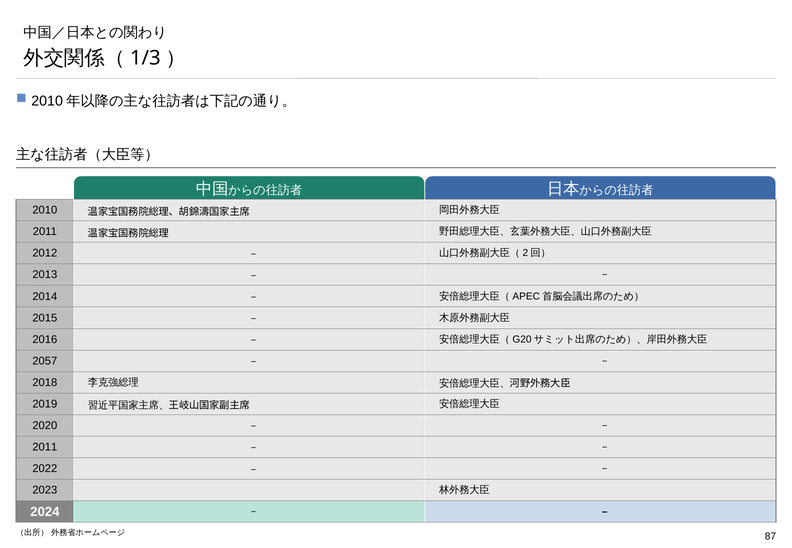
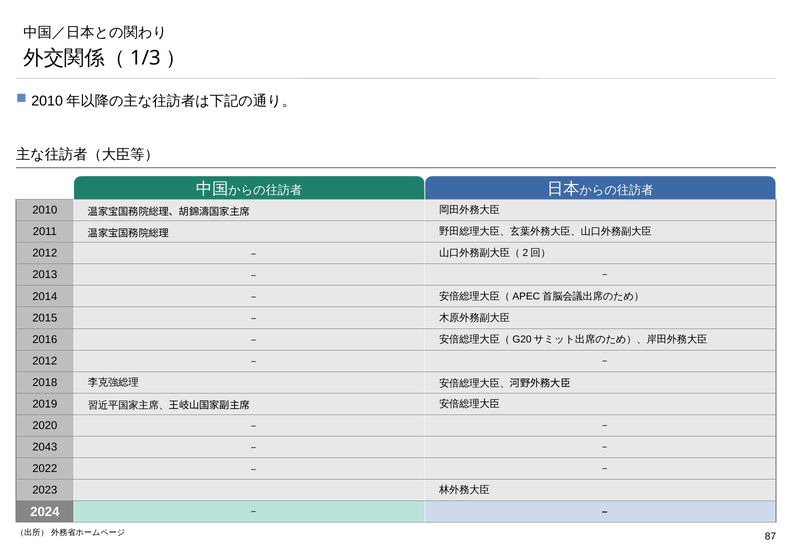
2057 at (45, 361): 2057 -> 2012
2011 at (45, 447): 2011 -> 2043
